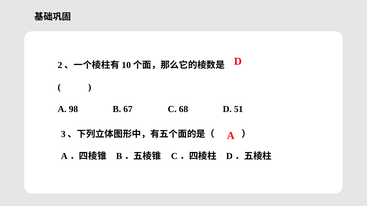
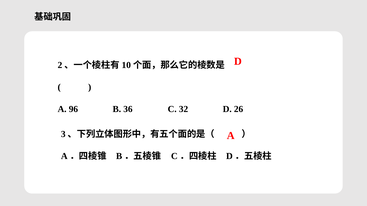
98: 98 -> 96
67: 67 -> 36
68: 68 -> 32
51: 51 -> 26
